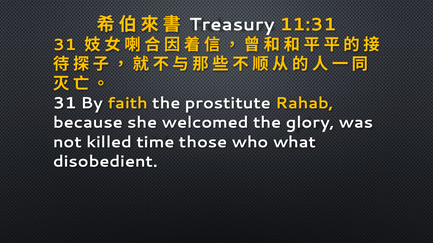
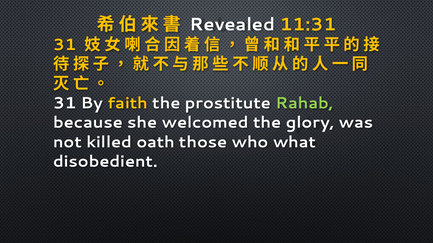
Treasury: Treasury -> Revealed
Rahab colour: yellow -> light green
time: time -> oath
